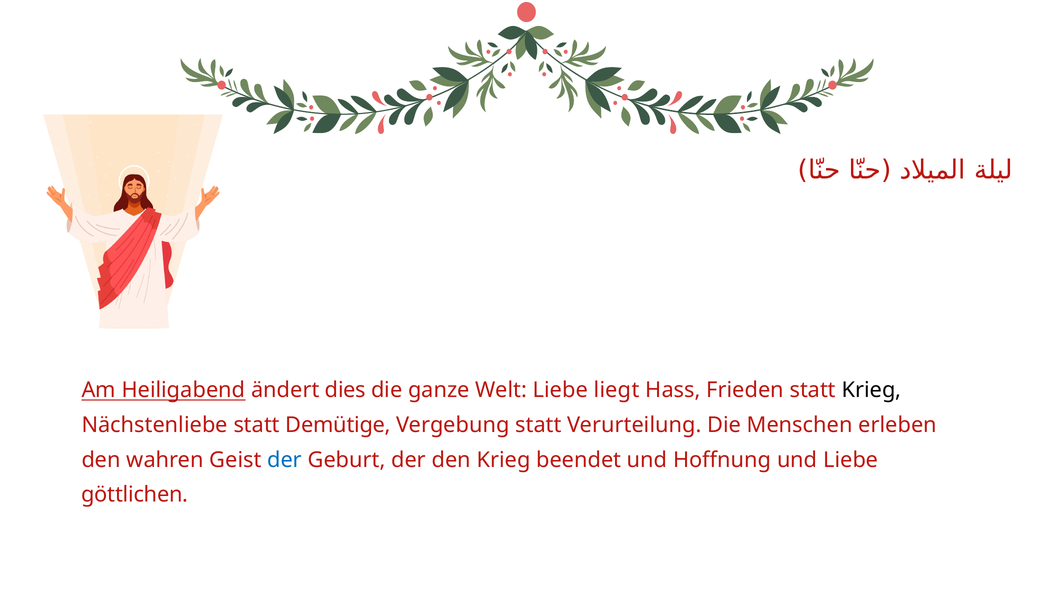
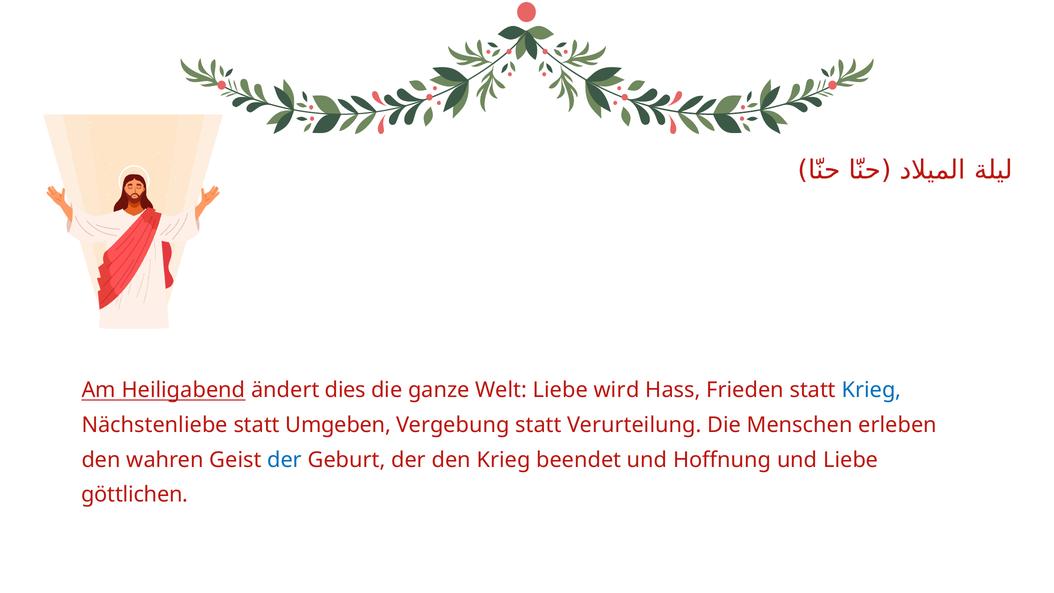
liegt: liegt -> wird
Krieg at (871, 390) colour: black -> blue
Demütige: Demütige -> Umgeben
